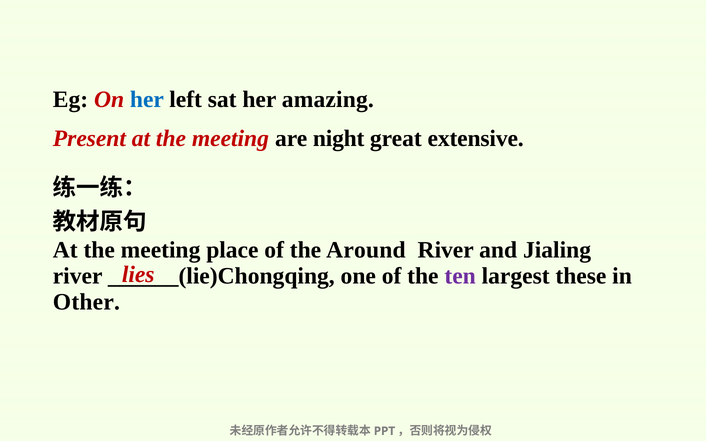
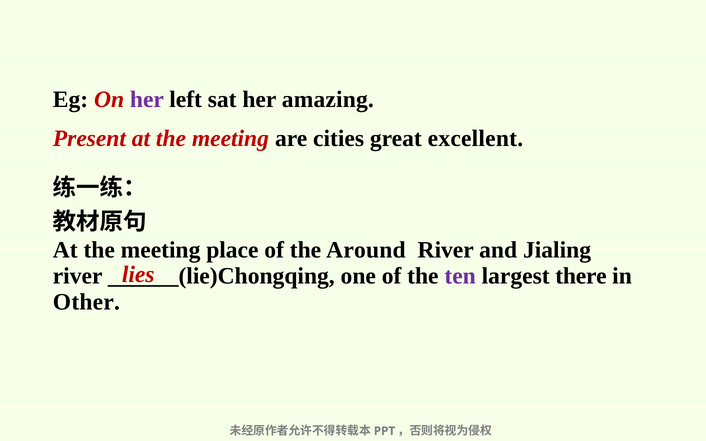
her at (147, 100) colour: blue -> purple
night: night -> cities
extensive: extensive -> excellent
these: these -> there
